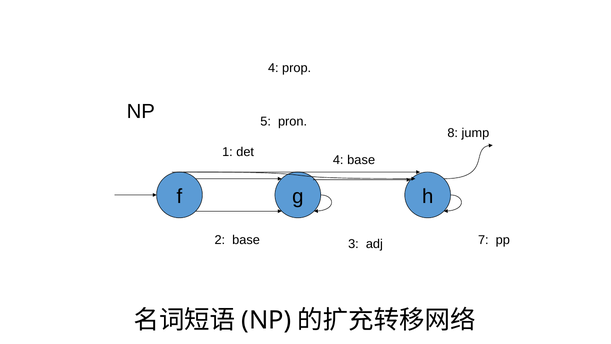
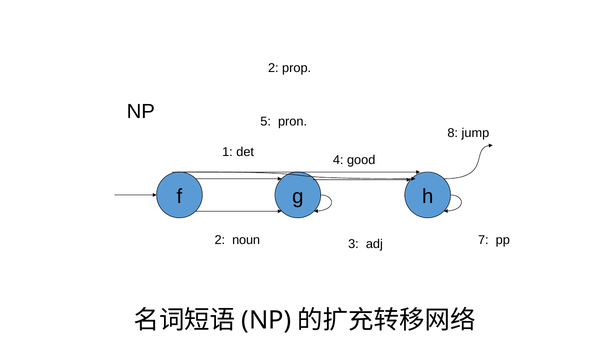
4 at (273, 68): 4 -> 2
4 base: base -> good
2 base: base -> noun
